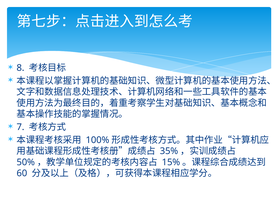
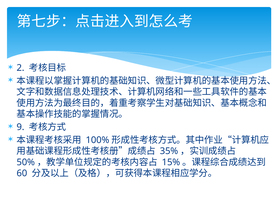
8: 8 -> 2
7: 7 -> 9
